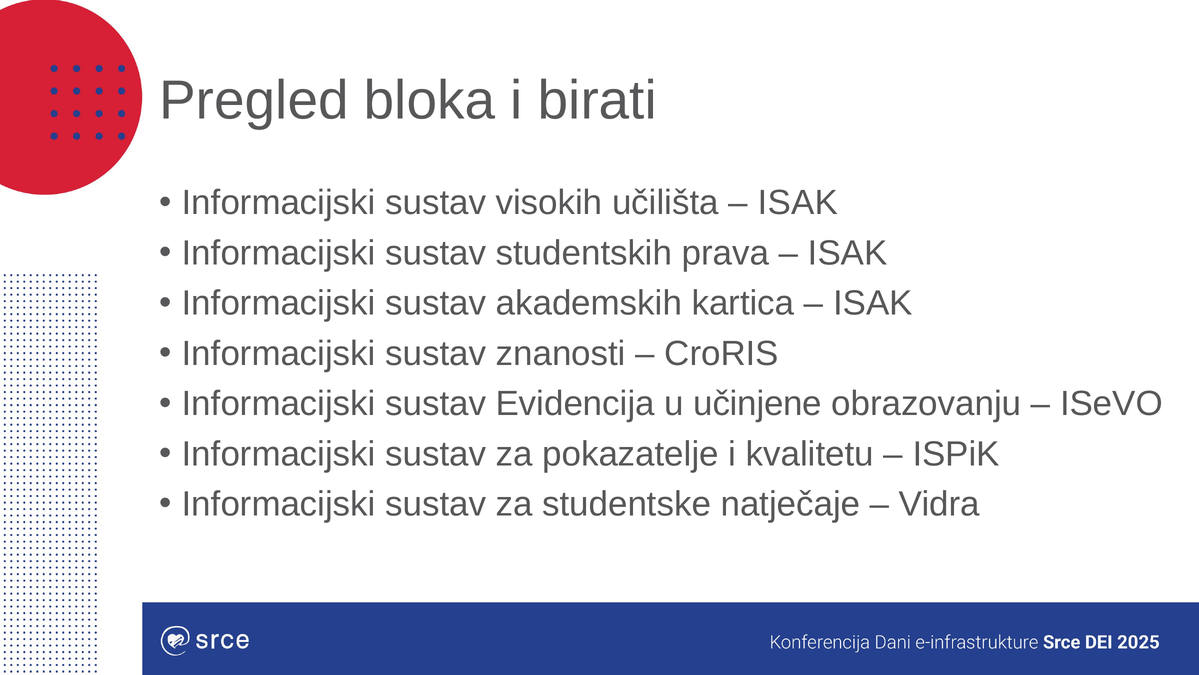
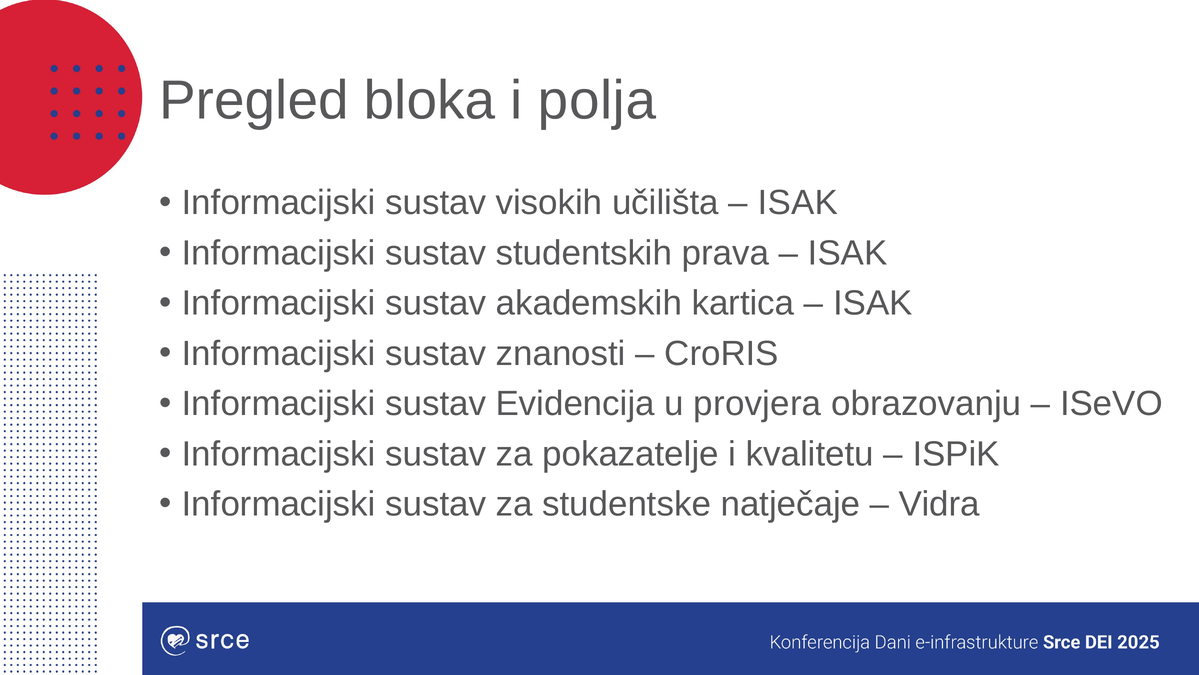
birati: birati -> polja
učinjene: učinjene -> provjera
